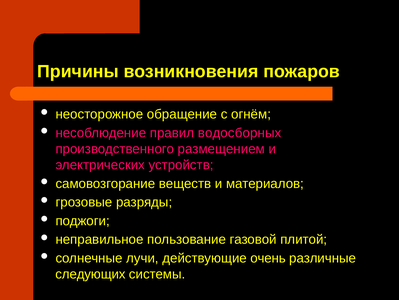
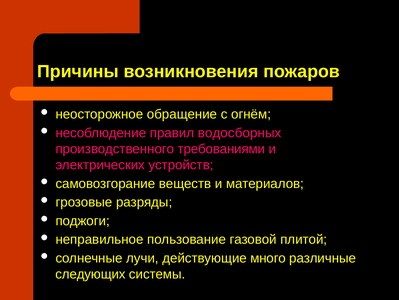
размещением: размещением -> требованиями
очень: очень -> много
